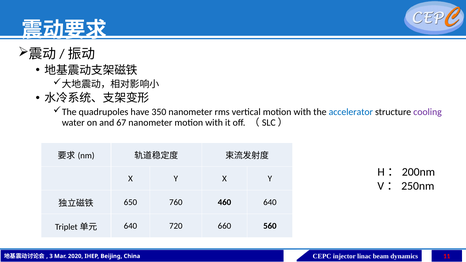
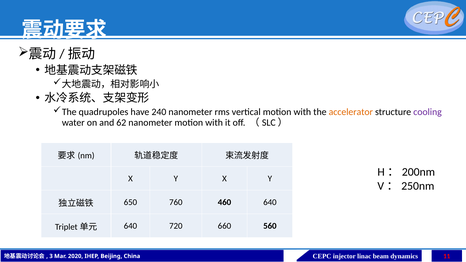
350: 350 -> 240
accelerator colour: blue -> orange
67: 67 -> 62
